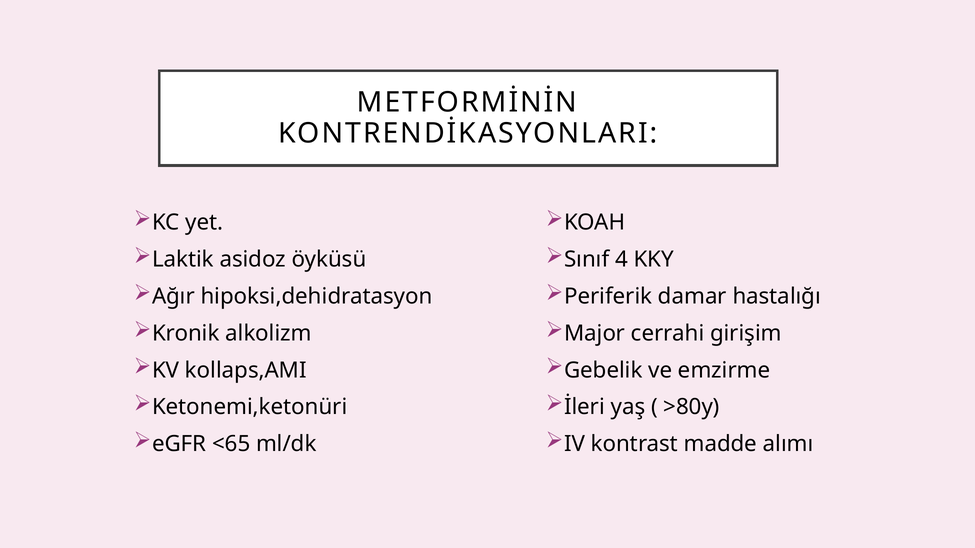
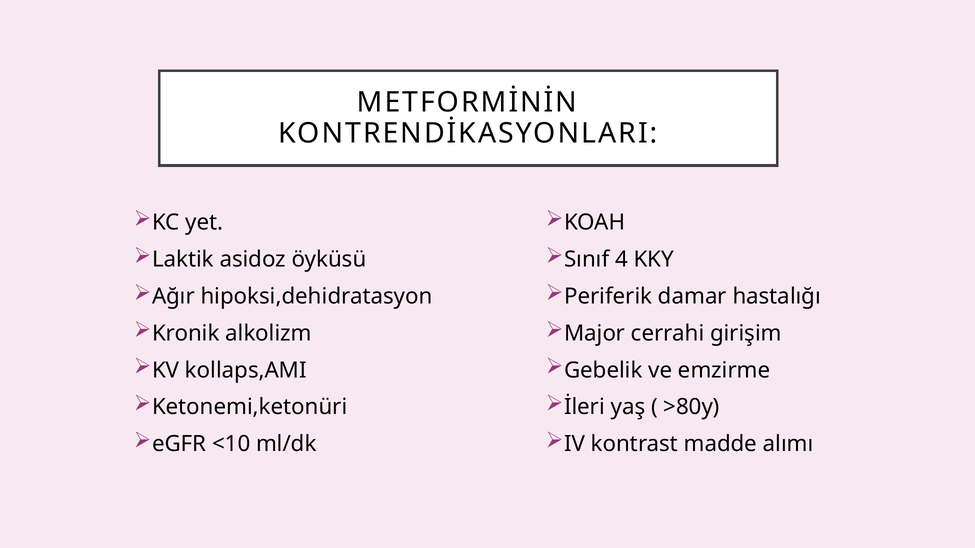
<65: <65 -> <10
